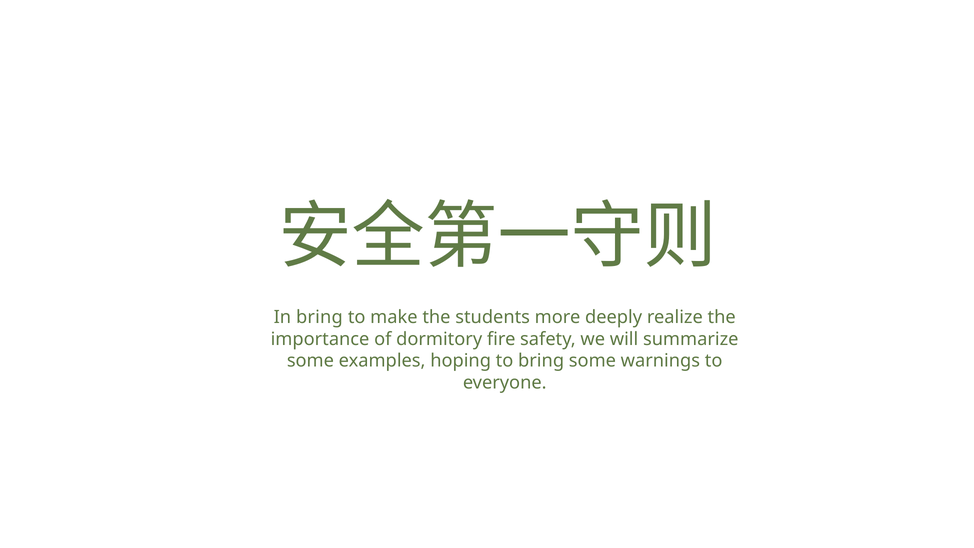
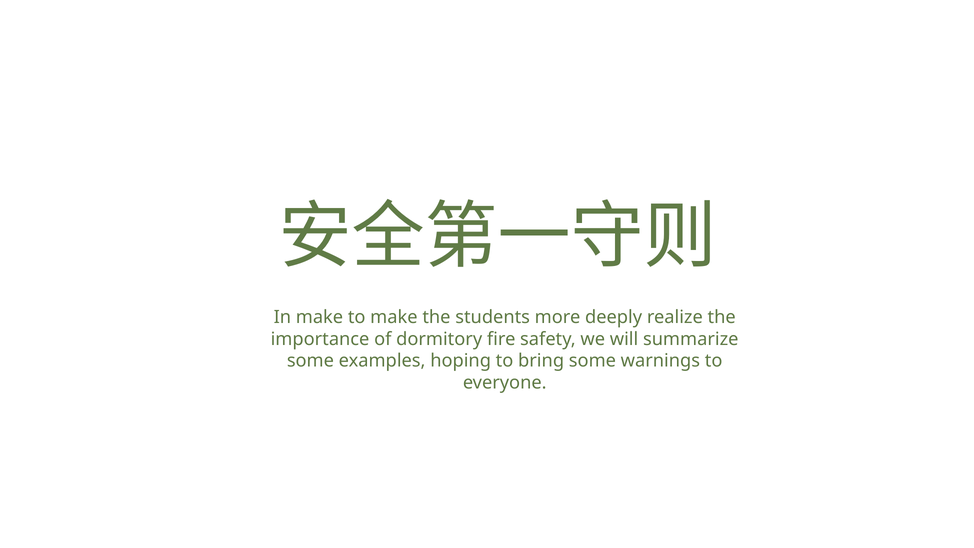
In bring: bring -> make
